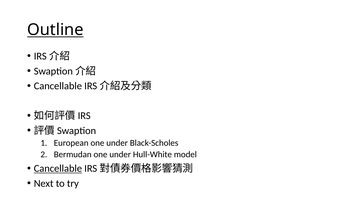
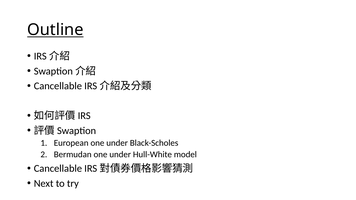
Cancellable at (58, 169) underline: present -> none
